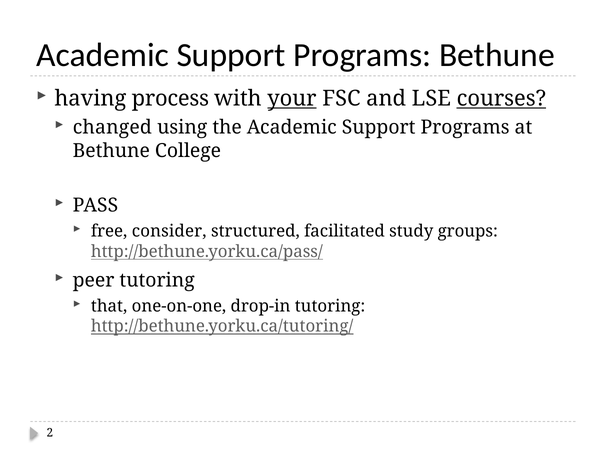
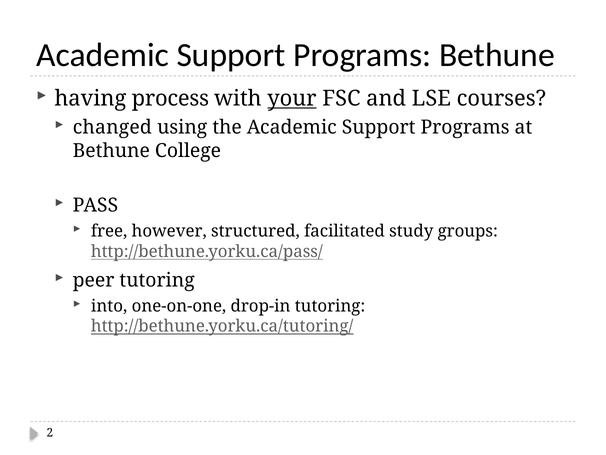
courses underline: present -> none
consider: consider -> however
that: that -> into
